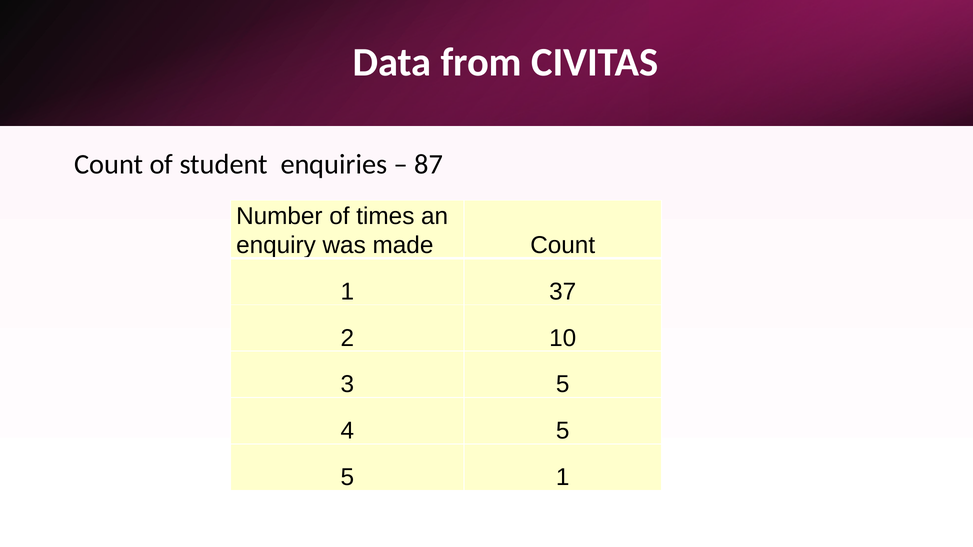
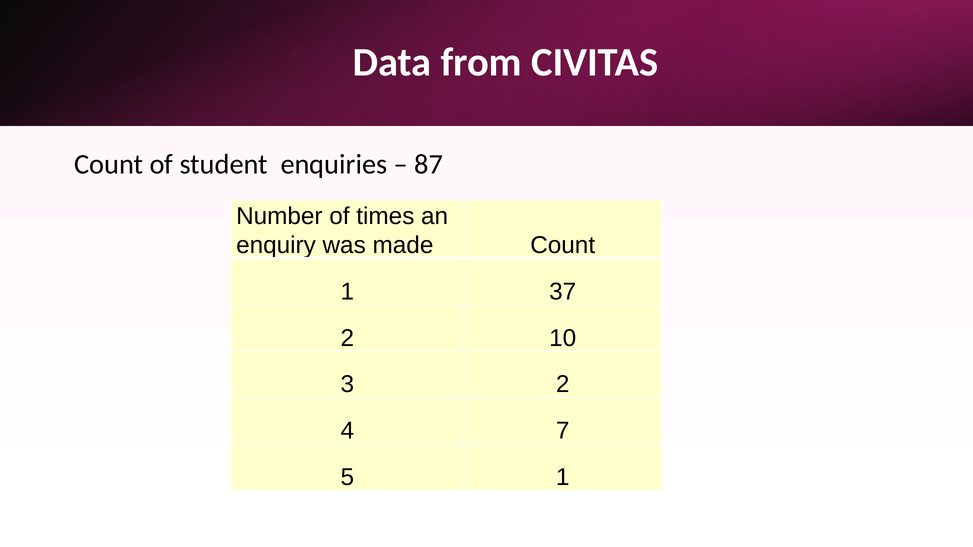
3 5: 5 -> 2
4 5: 5 -> 7
